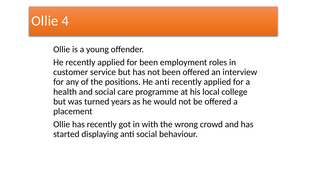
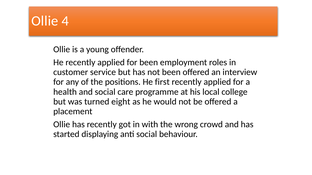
He anti: anti -> first
years: years -> eight
